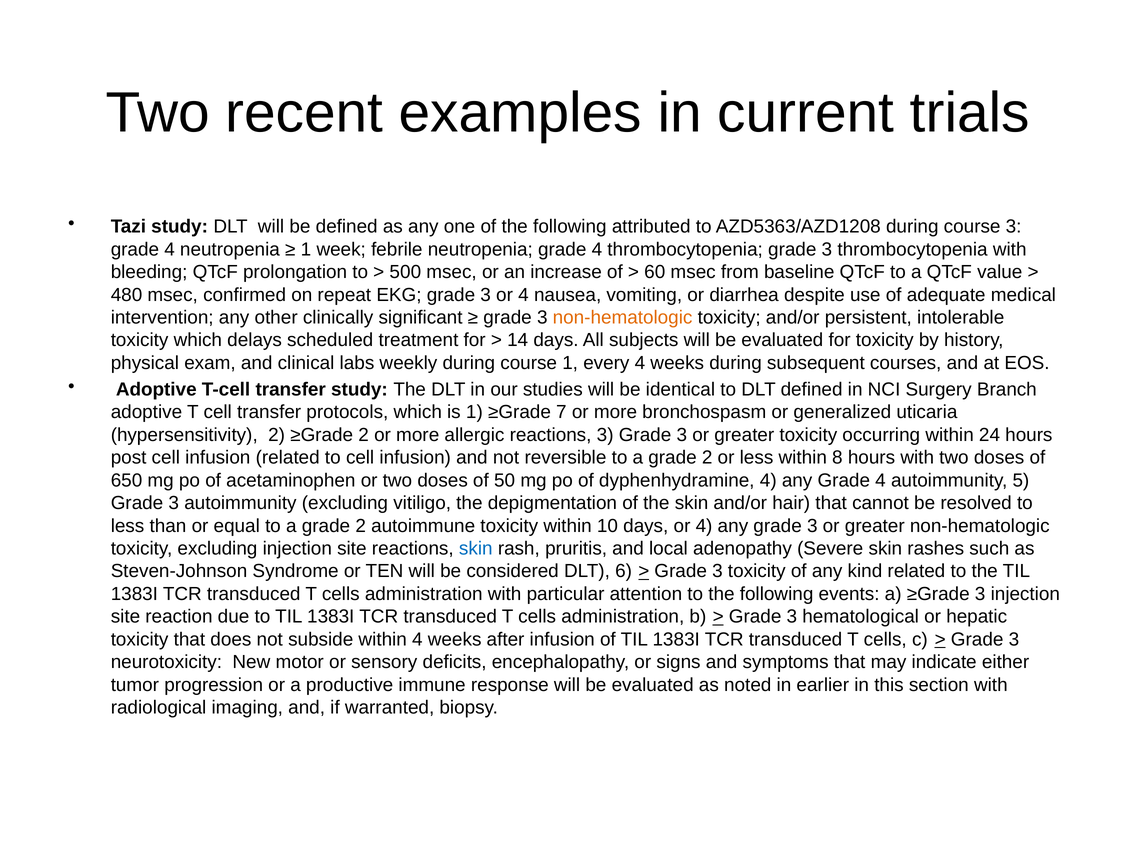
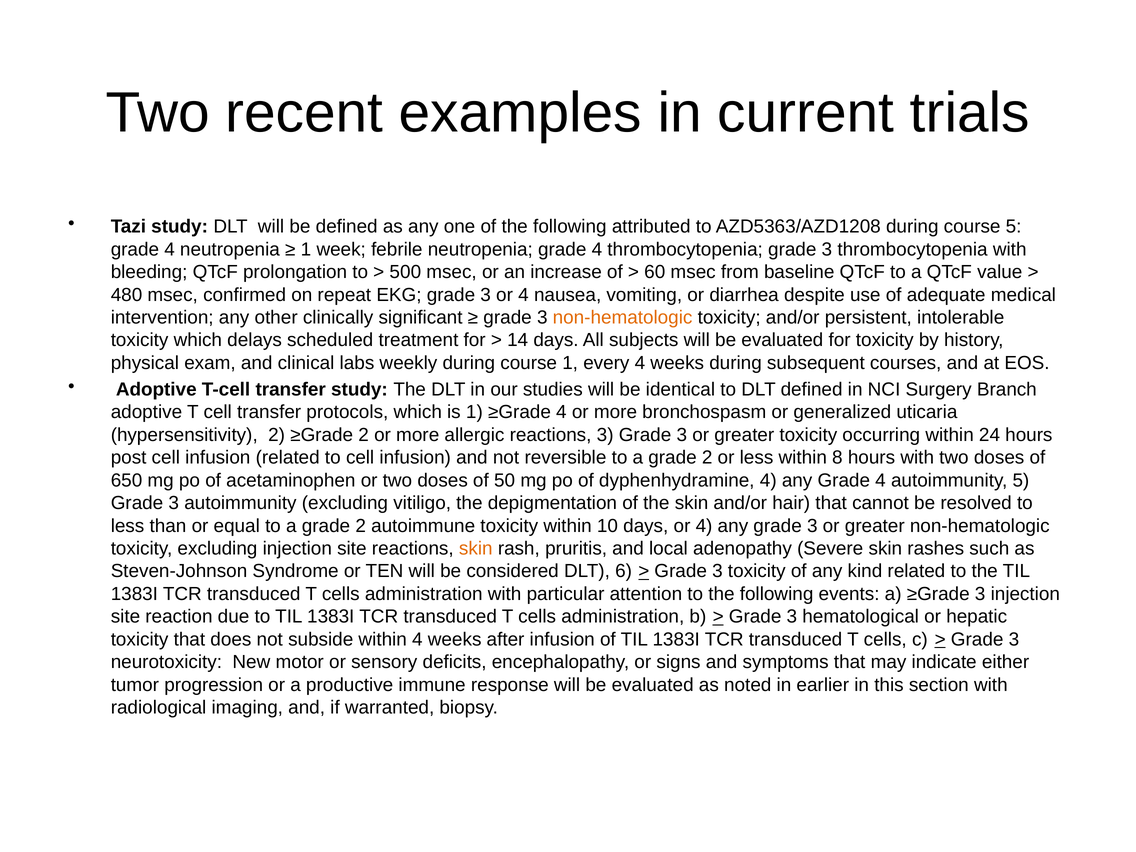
course 3: 3 -> 5
≥Grade 7: 7 -> 4
skin at (476, 549) colour: blue -> orange
